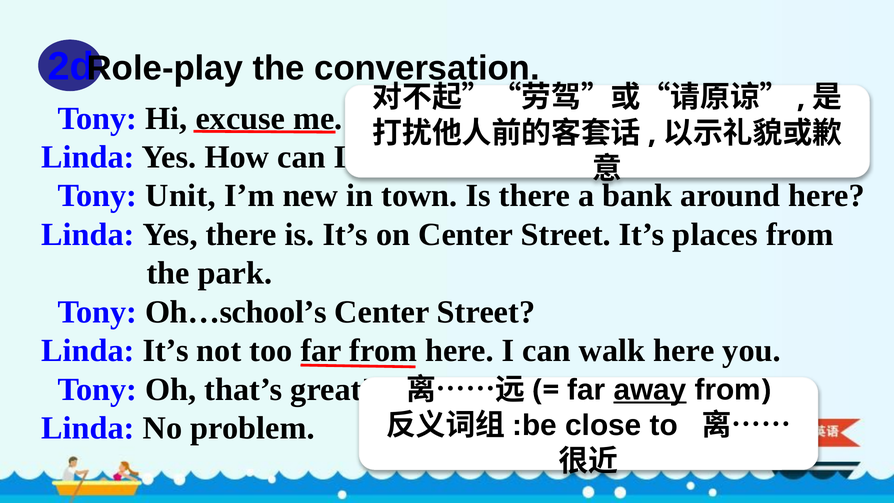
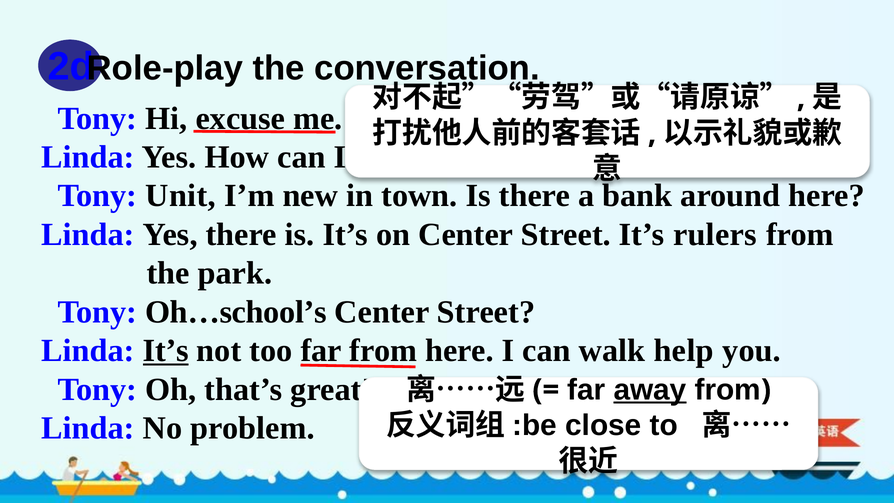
places: places -> rulers
It’s at (166, 351) underline: none -> present
walk here: here -> help
